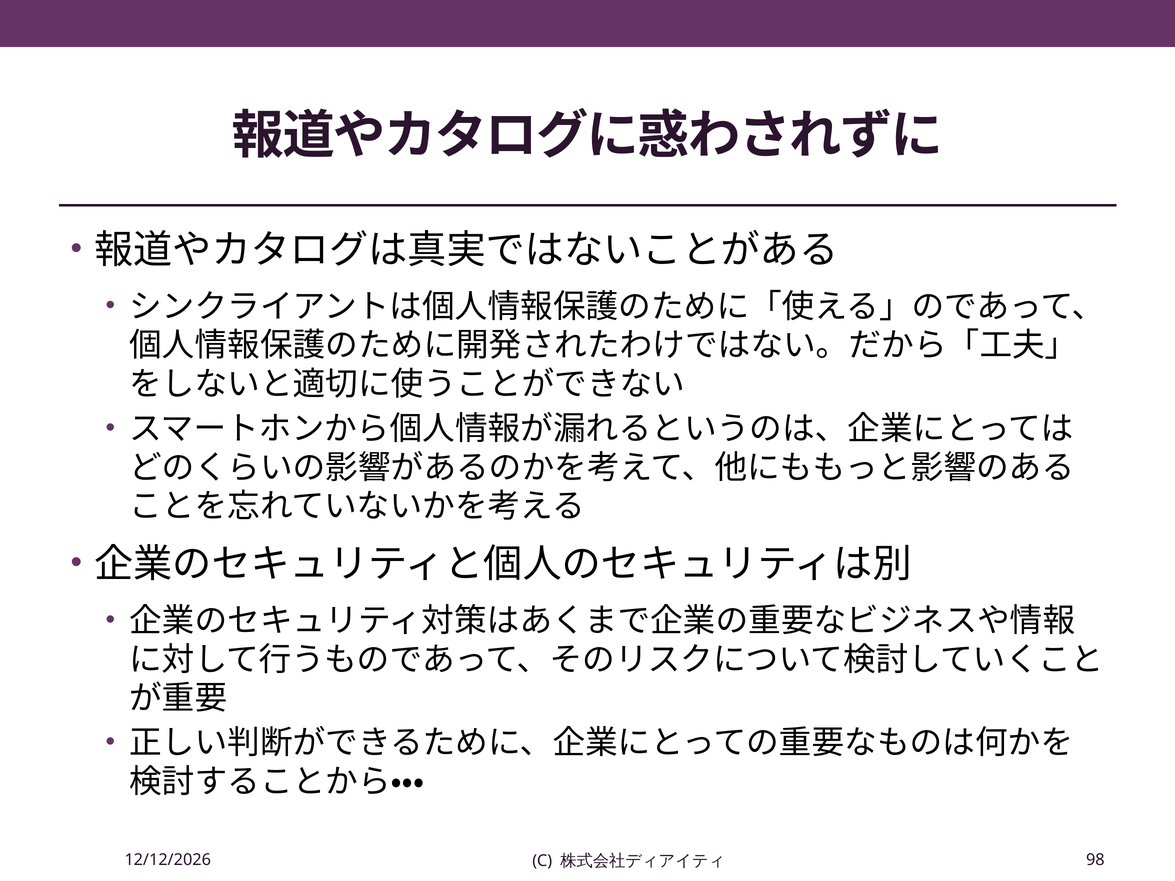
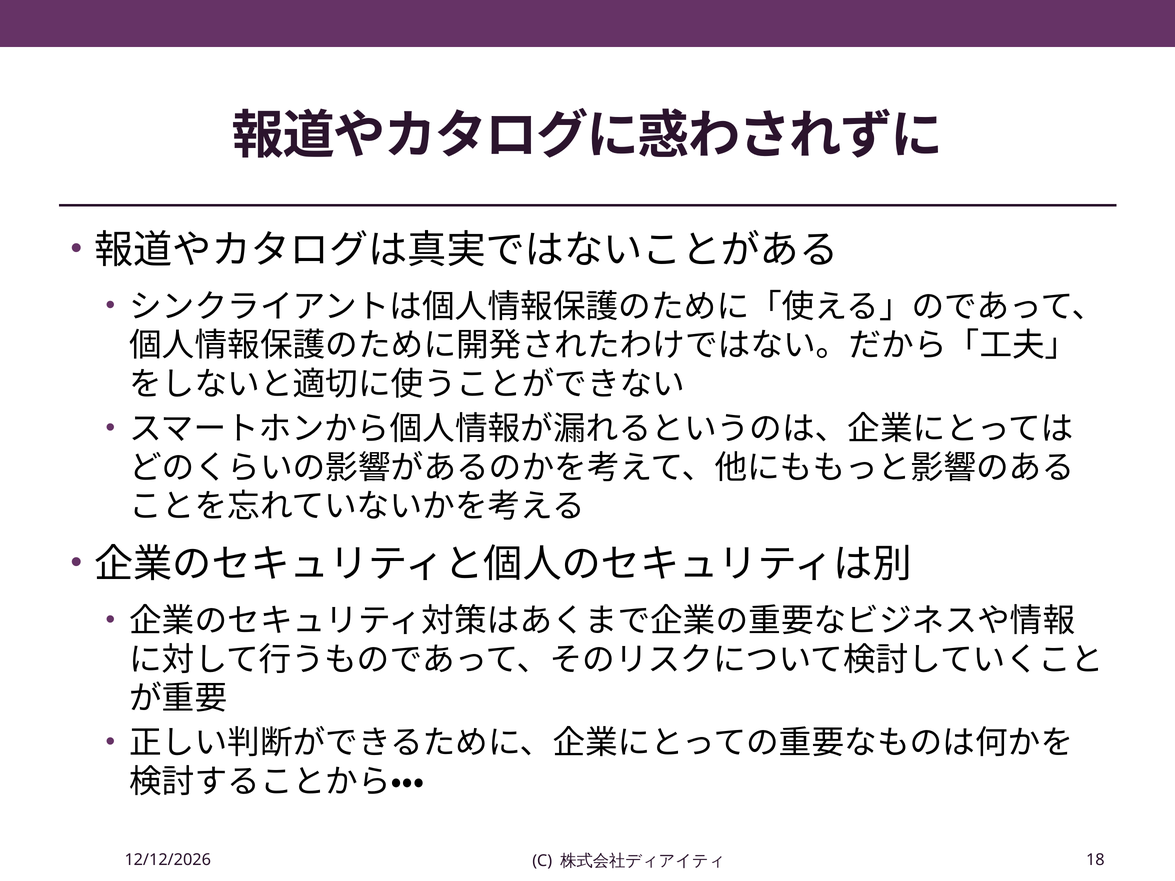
98: 98 -> 18
